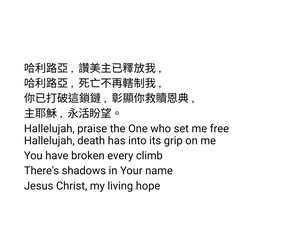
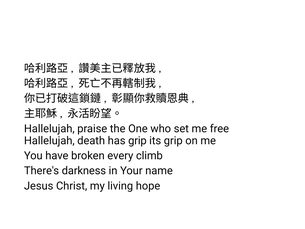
has into: into -> grip
shadows: shadows -> darkness
